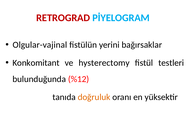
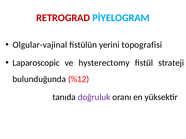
bağırsaklar: bağırsaklar -> topografisi
Konkomitant: Konkomitant -> Laparoscopic
testleri: testleri -> strateji
doğruluk colour: orange -> purple
